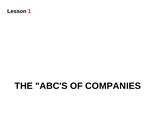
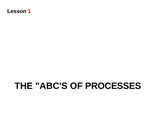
COMPANIES: COMPANIES -> PROCESSES
